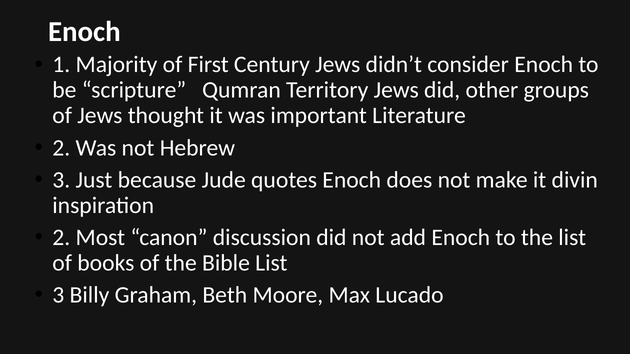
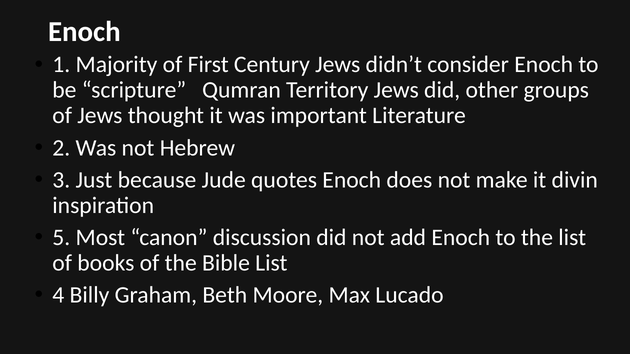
2 at (61, 238): 2 -> 5
3 at (58, 295): 3 -> 4
